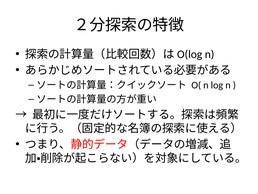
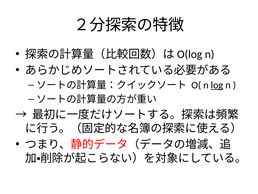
log underline: none -> present
